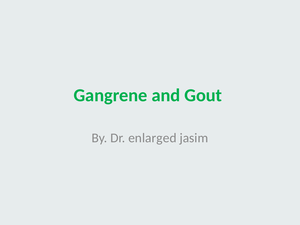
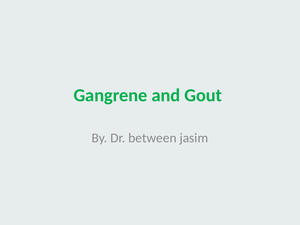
enlarged: enlarged -> between
